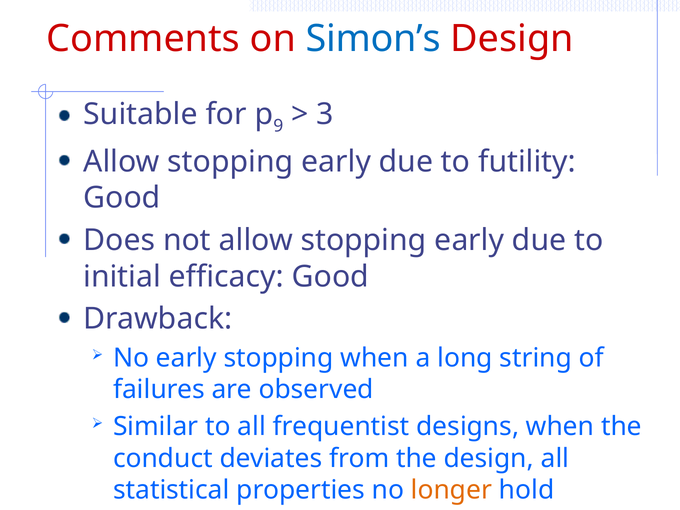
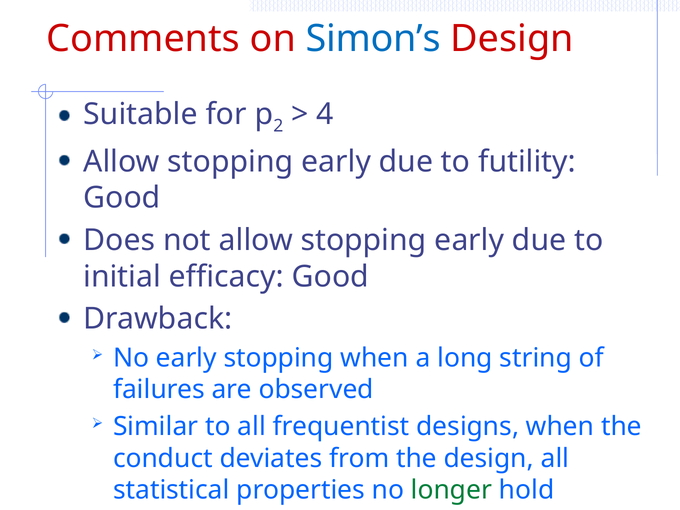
9: 9 -> 2
3: 3 -> 4
longer colour: orange -> green
